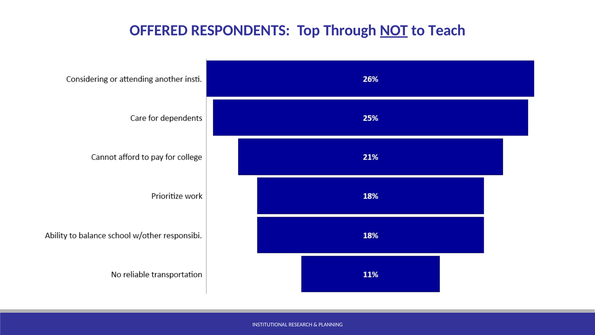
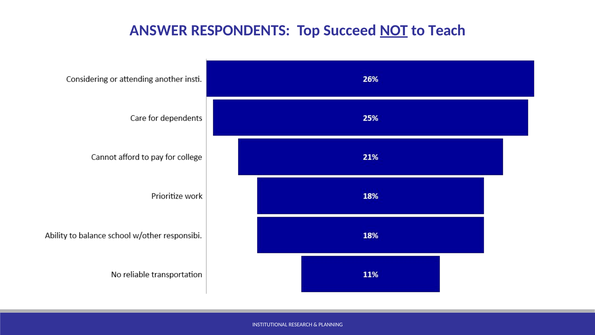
OFFERED: OFFERED -> ANSWER
Through: Through -> Succeed
